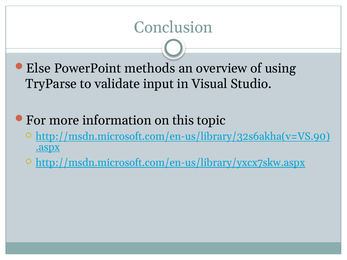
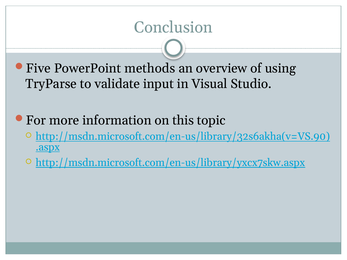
Else: Else -> Five
